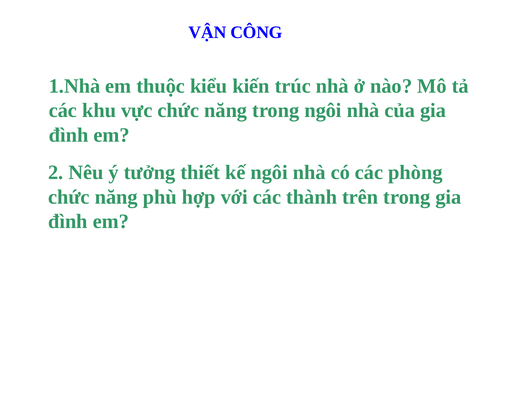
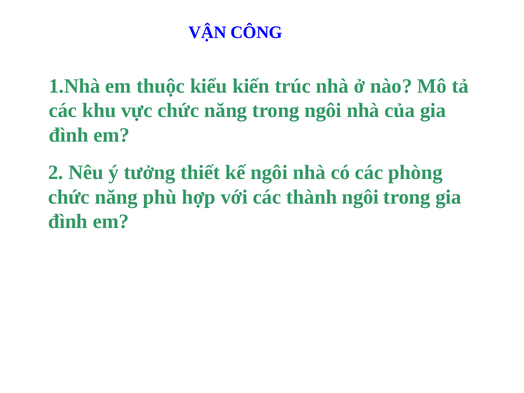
thành trên: trên -> ngôi
